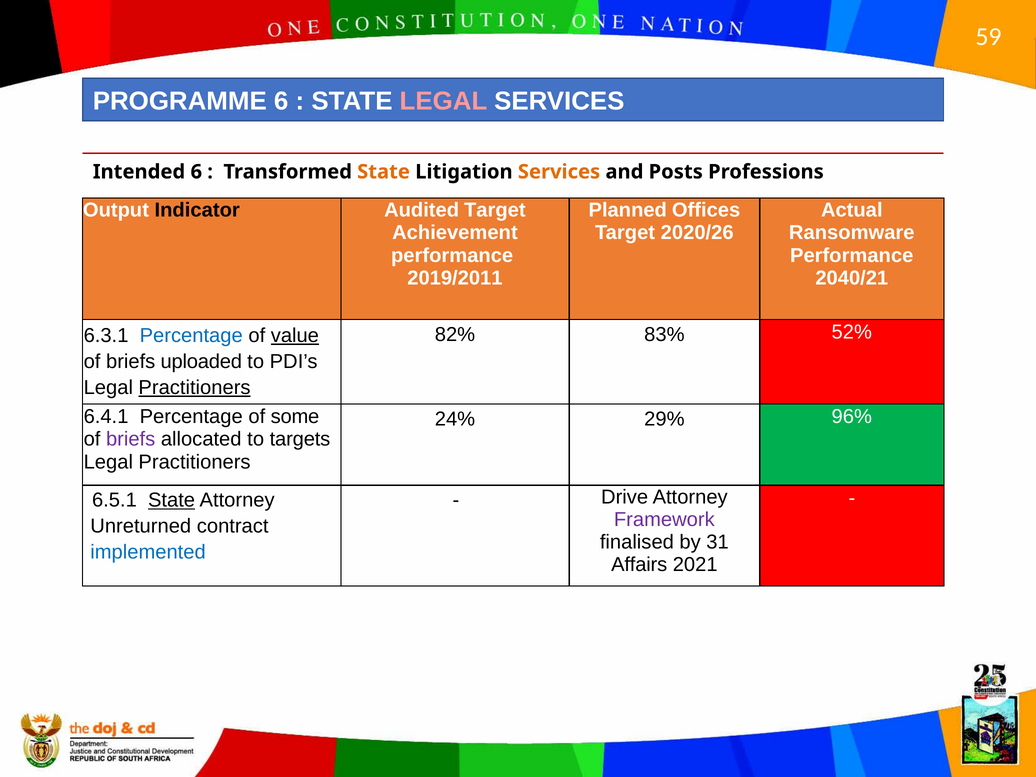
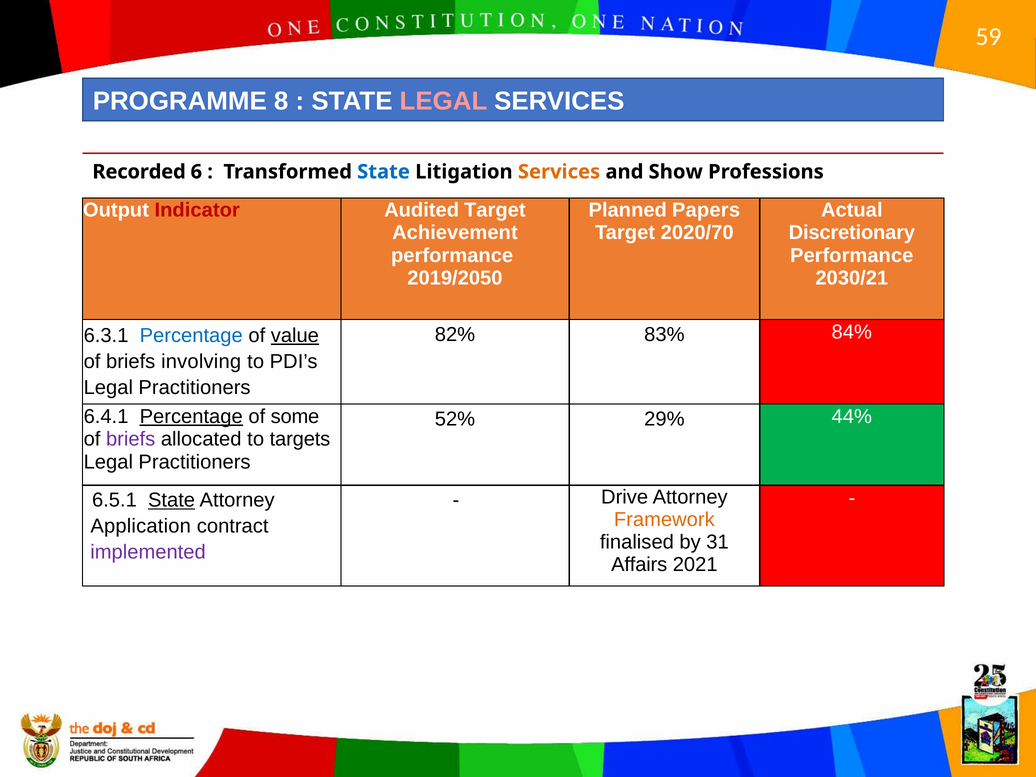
PROGRAMME 6: 6 -> 8
Intended: Intended -> Recorded
State at (384, 172) colour: orange -> blue
Posts: Posts -> Show
Indicator colour: black -> red
Offices: Offices -> Papers
2020/26: 2020/26 -> 2020/70
Ransomware: Ransomware -> Discretionary
2019/2011: 2019/2011 -> 2019/2050
2040/21: 2040/21 -> 2030/21
52%: 52% -> 84%
uploaded: uploaded -> involving
Practitioners at (195, 388) underline: present -> none
Percentage at (191, 417) underline: none -> present
24%: 24% -> 52%
96%: 96% -> 44%
Framework colour: purple -> orange
Unreturned: Unreturned -> Application
implemented colour: blue -> purple
